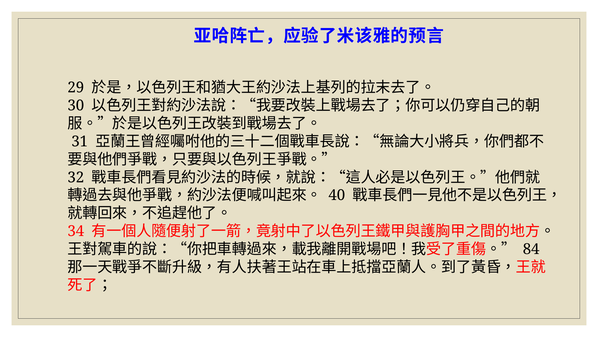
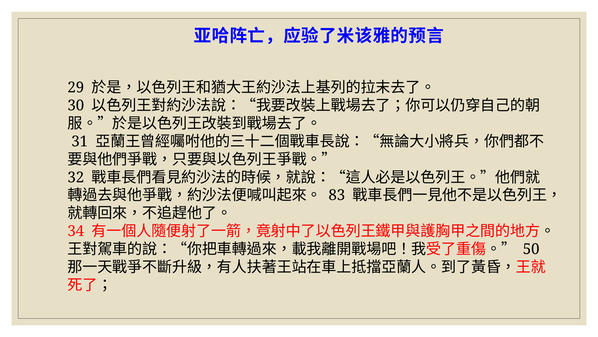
40: 40 -> 83
84: 84 -> 50
